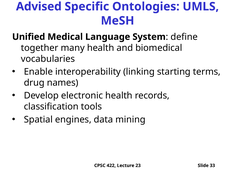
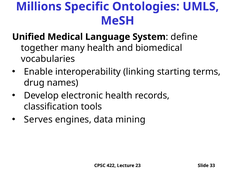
Advised: Advised -> Millions
Spatial: Spatial -> Serves
